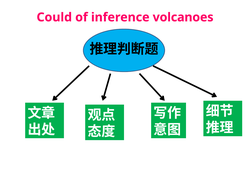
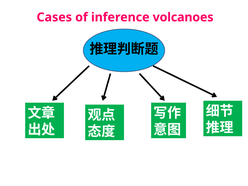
Could: Could -> Cases
